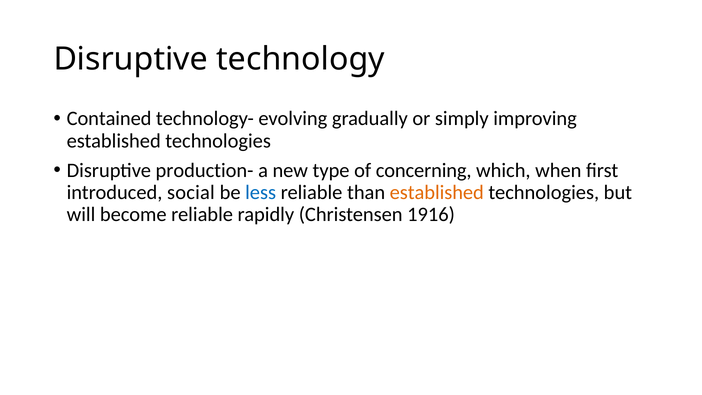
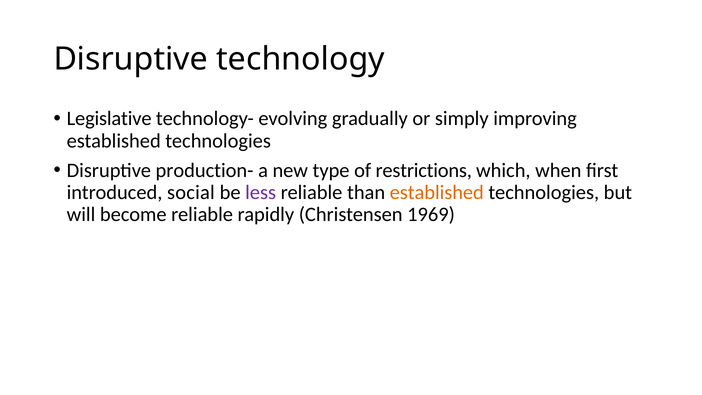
Contained: Contained -> Legislative
concerning: concerning -> restrictions
less colour: blue -> purple
1916: 1916 -> 1969
